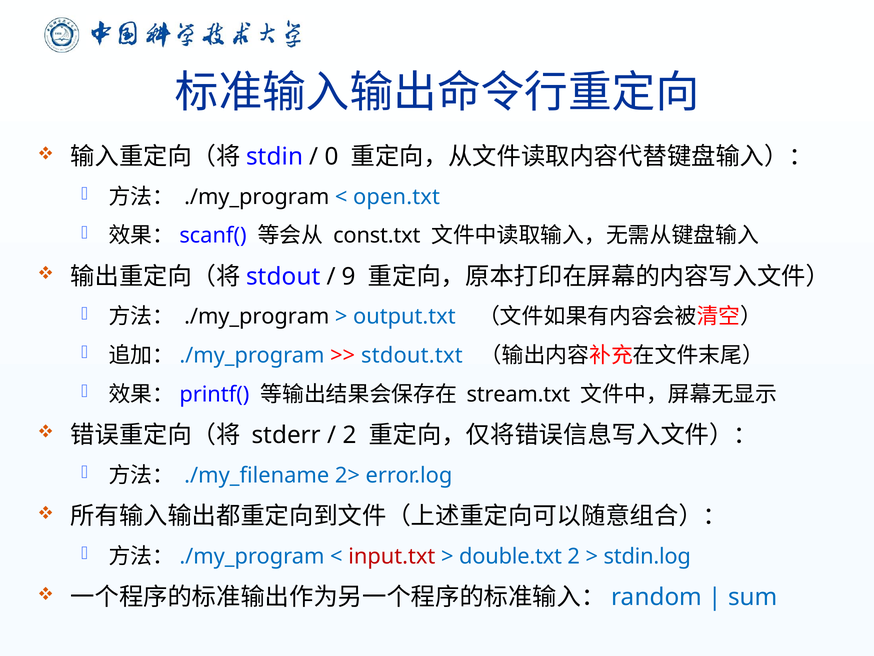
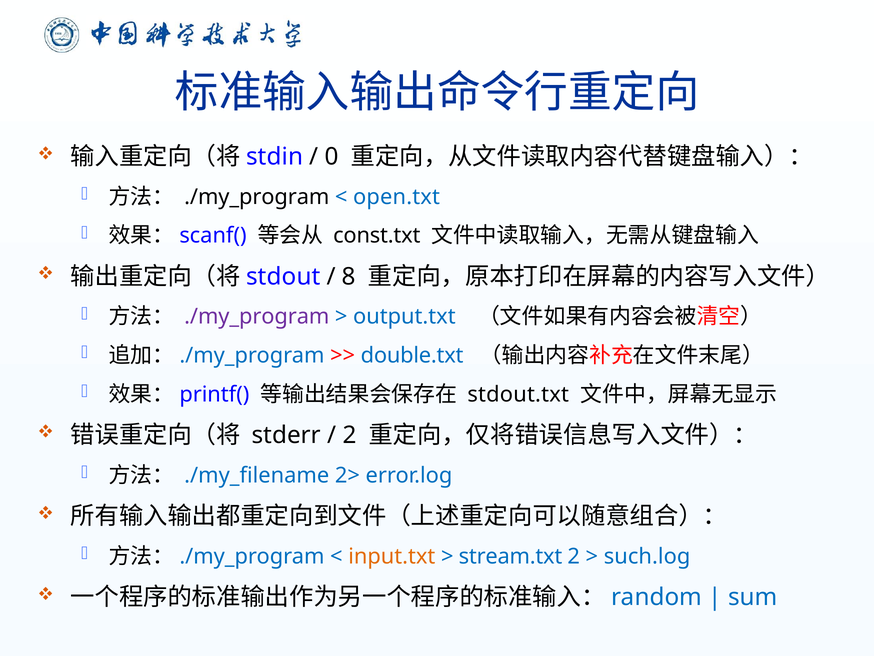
9: 9 -> 8
./my_program at (257, 317) colour: black -> purple
stdout.txt: stdout.txt -> double.txt
stream.txt: stream.txt -> stdout.txt
input.txt colour: red -> orange
double.txt: double.txt -> stream.txt
stdin.log: stdin.log -> such.log
